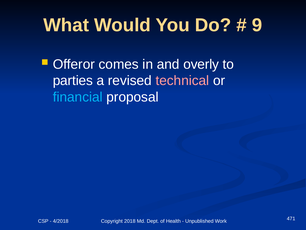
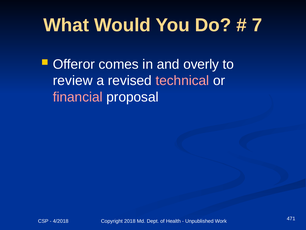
9: 9 -> 7
parties: parties -> review
financial colour: light blue -> pink
